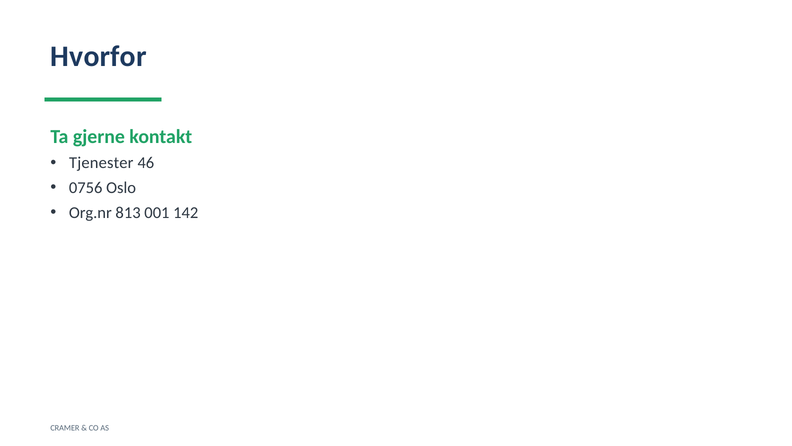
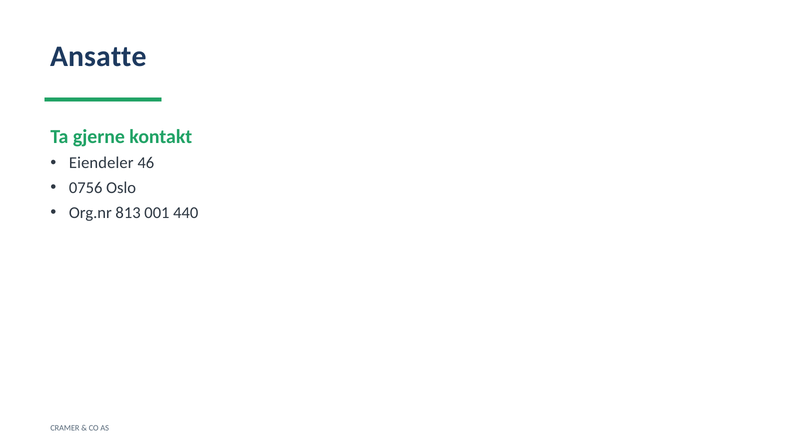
Hvorfor: Hvorfor -> Ansatte
Tjenester: Tjenester -> Eiendeler
142: 142 -> 440
